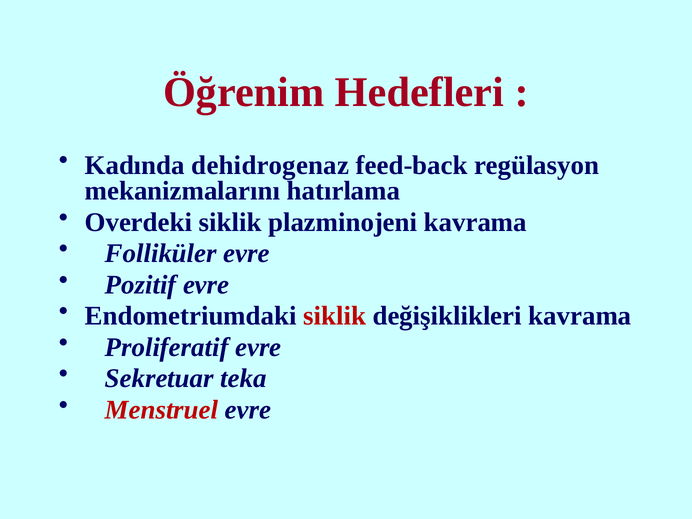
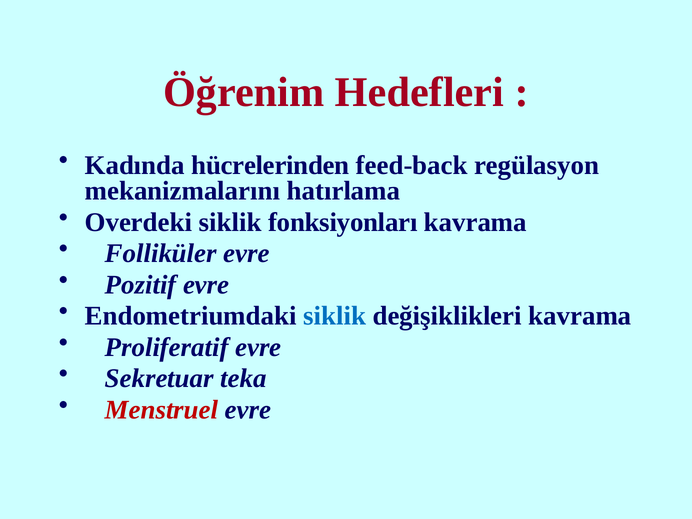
dehidrogenaz: dehidrogenaz -> hücrelerinden
plazminojeni: plazminojeni -> fonksiyonları
siklik at (335, 316) colour: red -> blue
